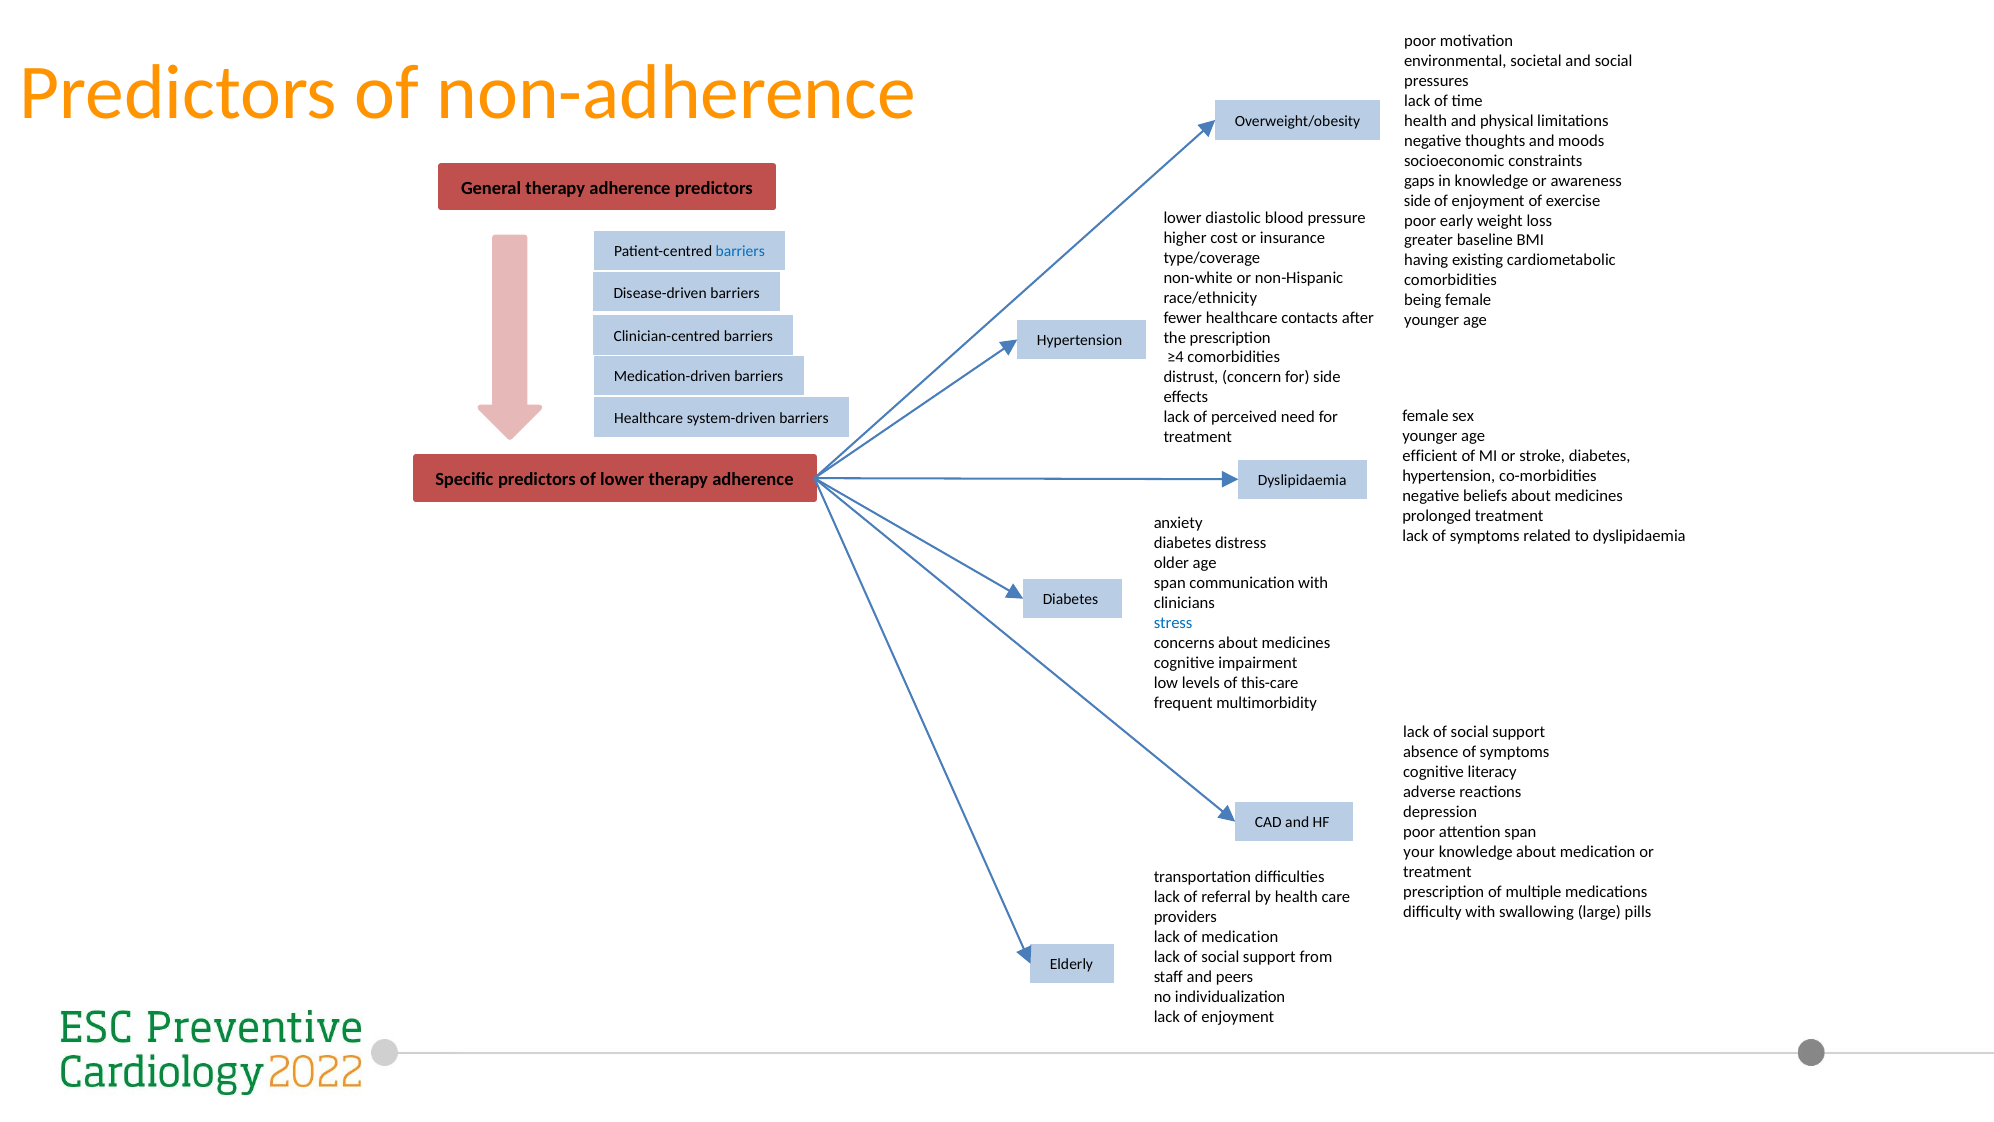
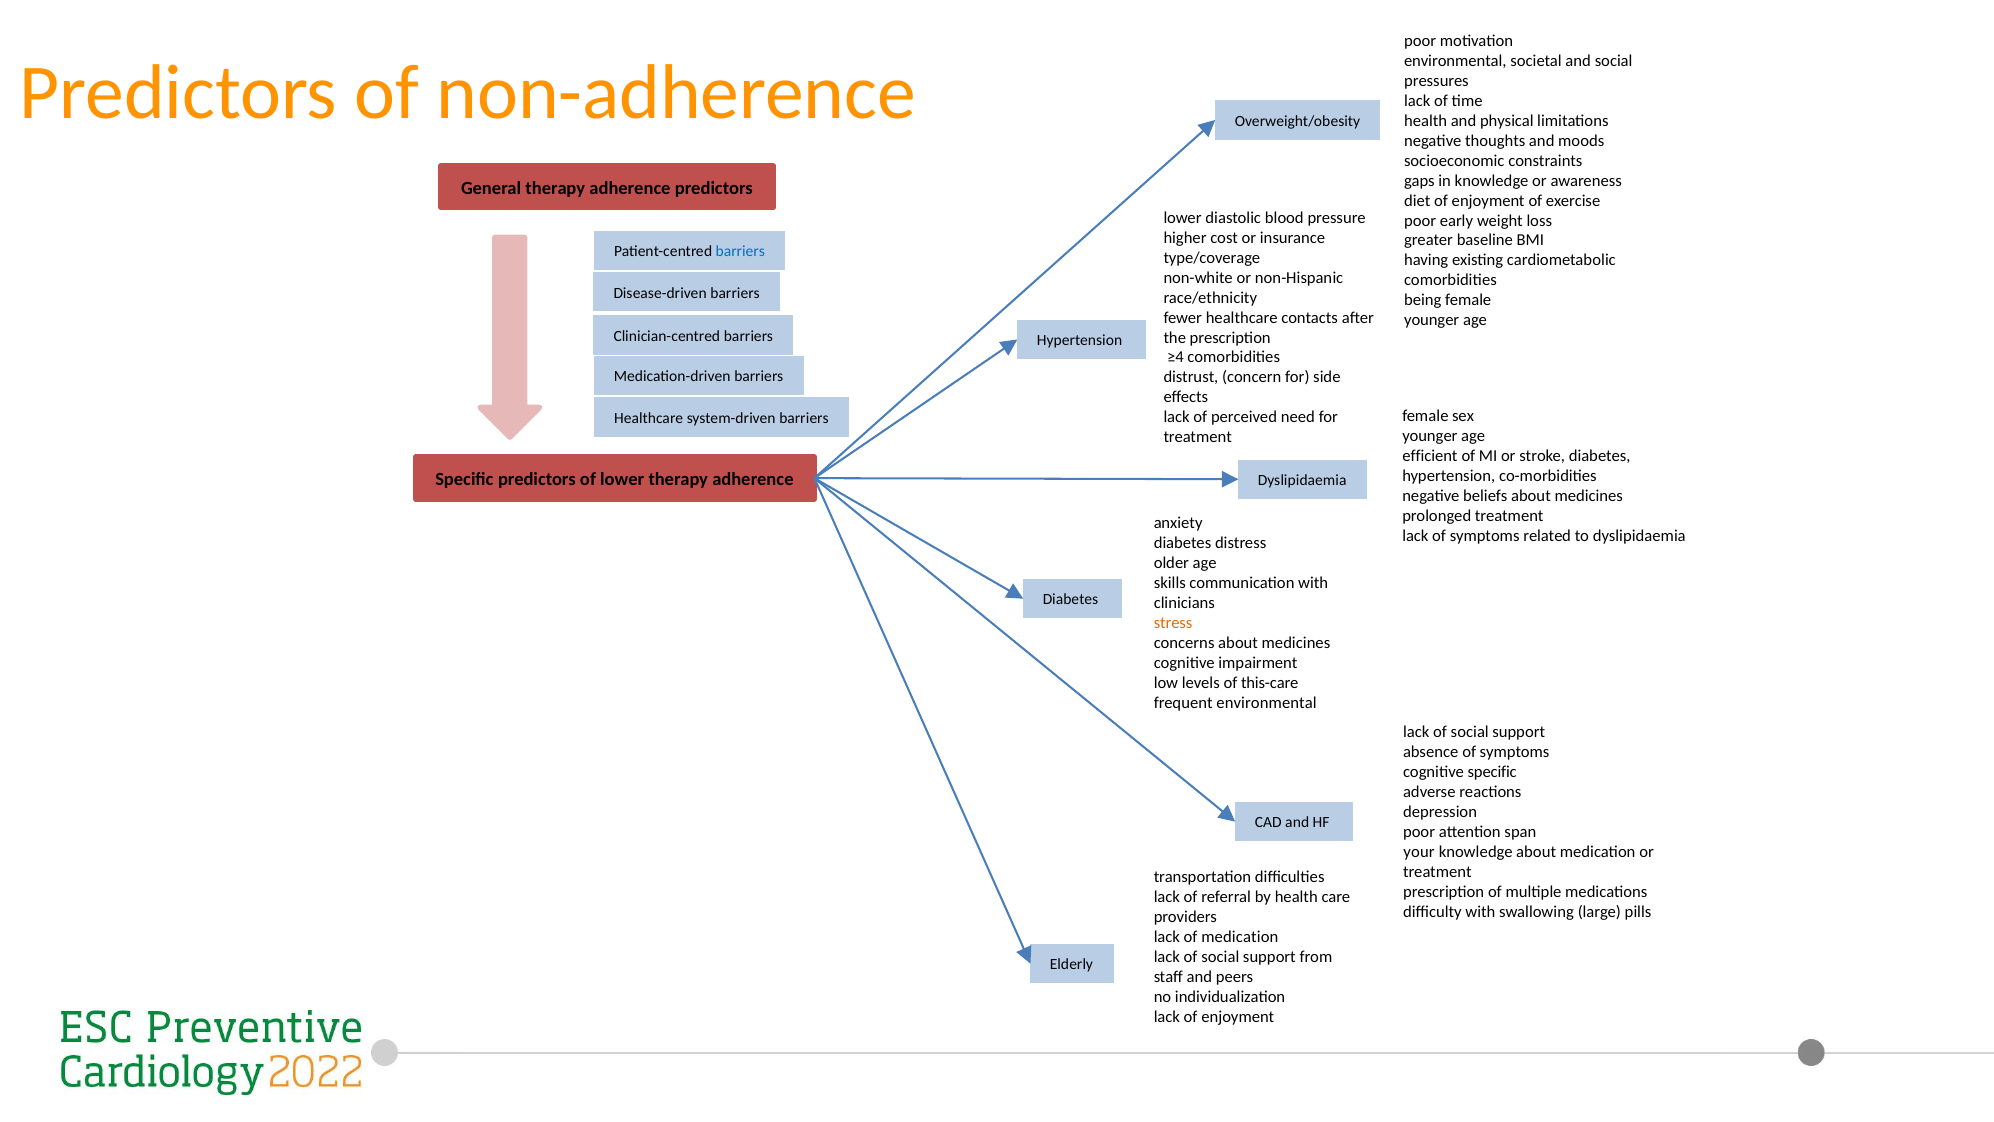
side at (1417, 201): side -> diet
span at (1170, 583): span -> skills
stress colour: blue -> orange
frequent multimorbidity: multimorbidity -> environmental
cognitive literacy: literacy -> specific
